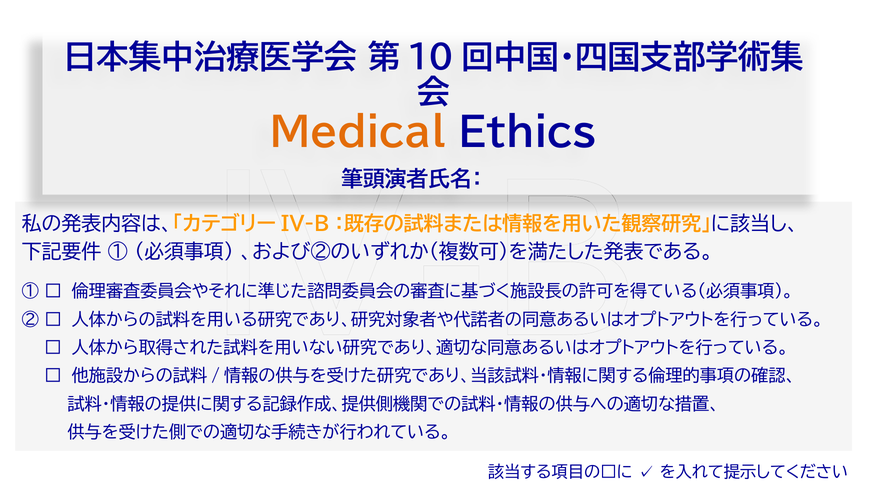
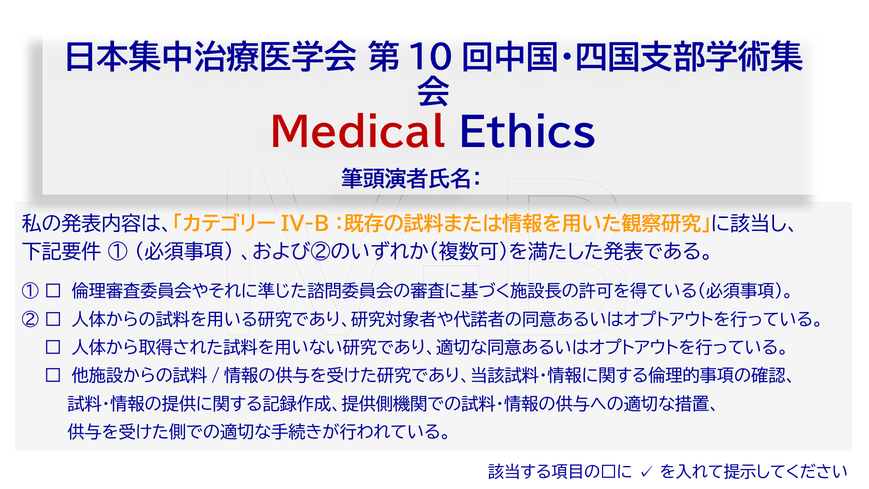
Medical colour: orange -> red
